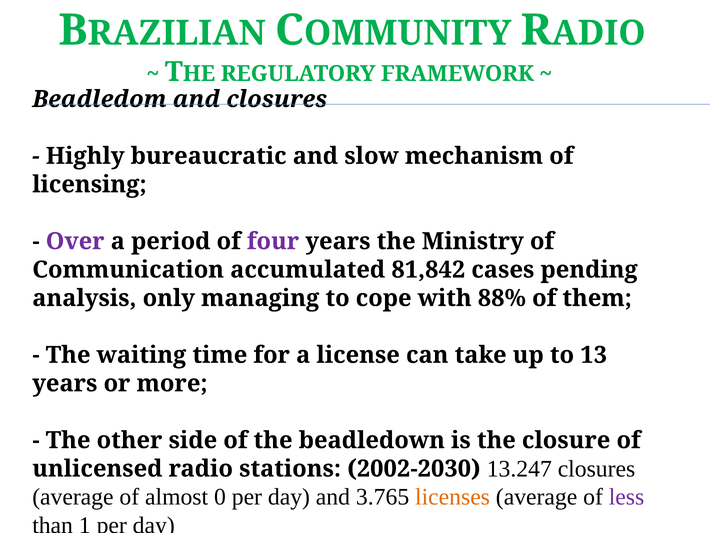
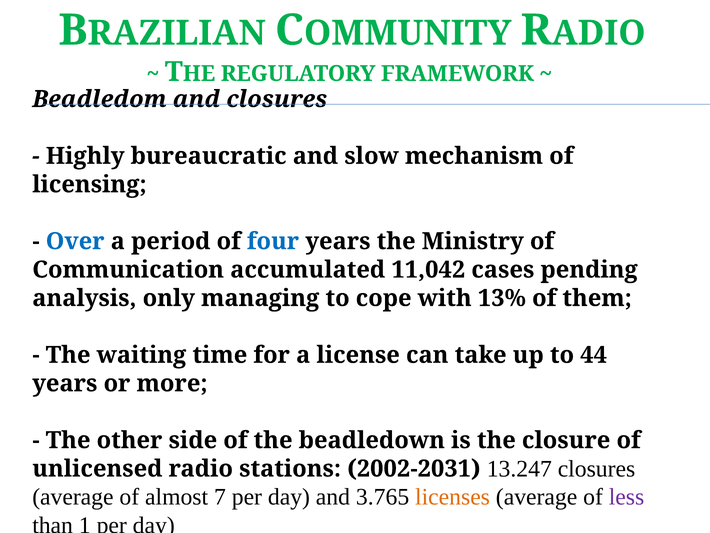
Over colour: purple -> blue
four colour: purple -> blue
81,842: 81,842 -> 11,042
88%: 88% -> 13%
13: 13 -> 44
2002-2030: 2002-2030 -> 2002-2031
0: 0 -> 7
